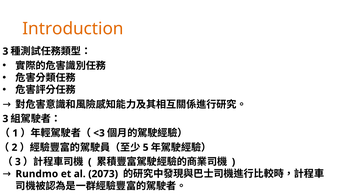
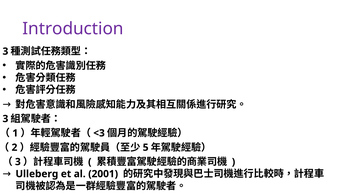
Introduction colour: orange -> purple
Rundmo: Rundmo -> Ulleberg
2073: 2073 -> 2001
